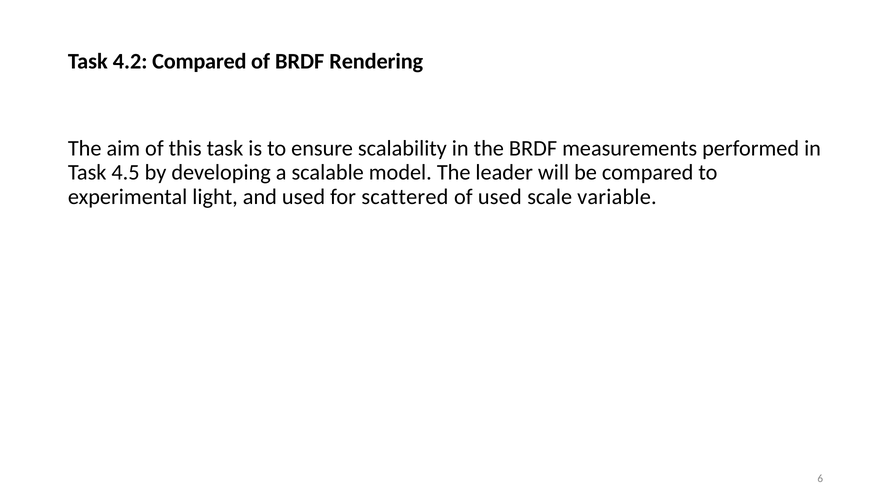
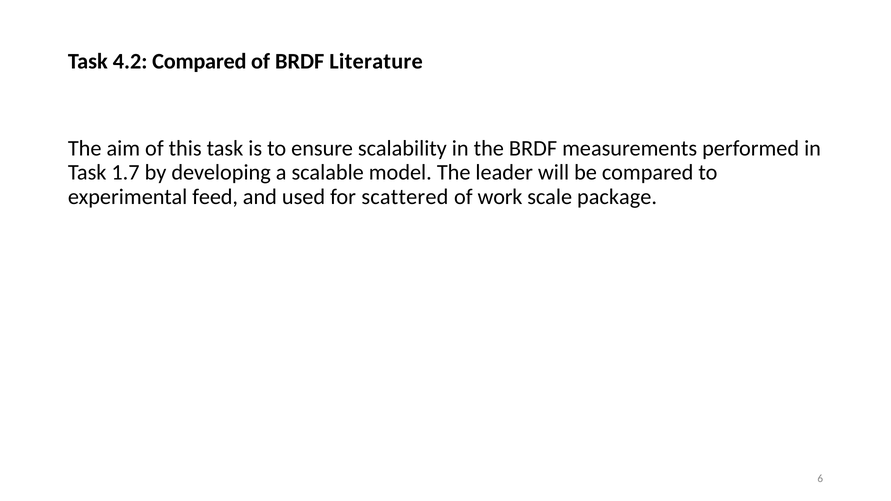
Rendering: Rendering -> Literature
4.5: 4.5 -> 1.7
light: light -> feed
of used: used -> work
variable: variable -> package
